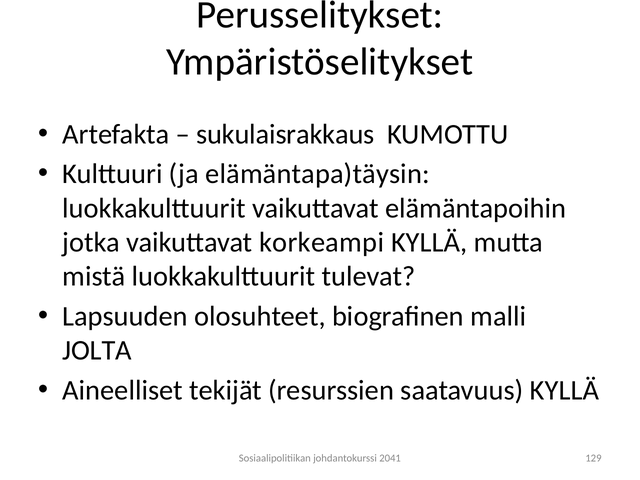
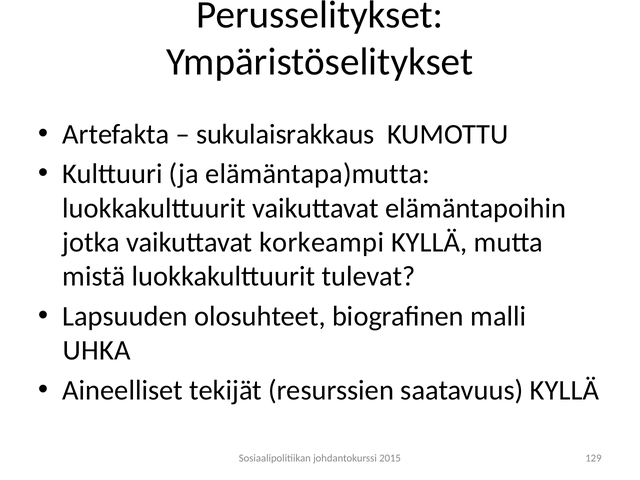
elämäntapa)täysin: elämäntapa)täysin -> elämäntapa)mutta
JOLTA: JOLTA -> UHKA
2041: 2041 -> 2015
